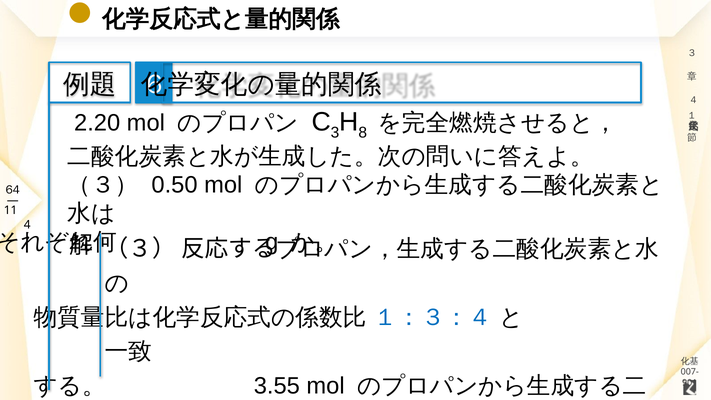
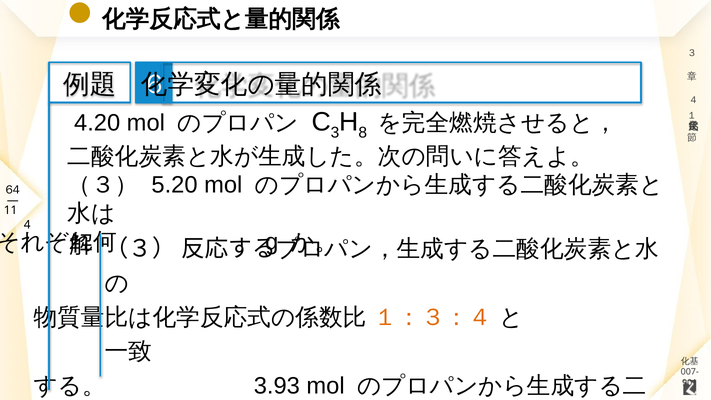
2.20: 2.20 -> 4.20
0.50: 0.50 -> 5.20
１：３：４ colour: blue -> orange
3.55: 3.55 -> 3.93
